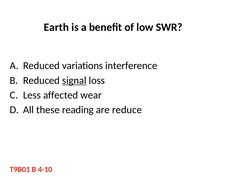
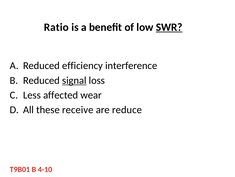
Earth: Earth -> Ratio
SWR underline: none -> present
variations: variations -> efficiency
reading: reading -> receive
